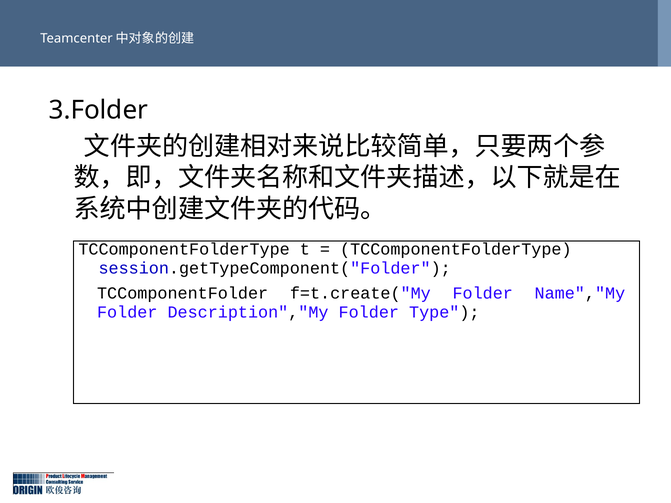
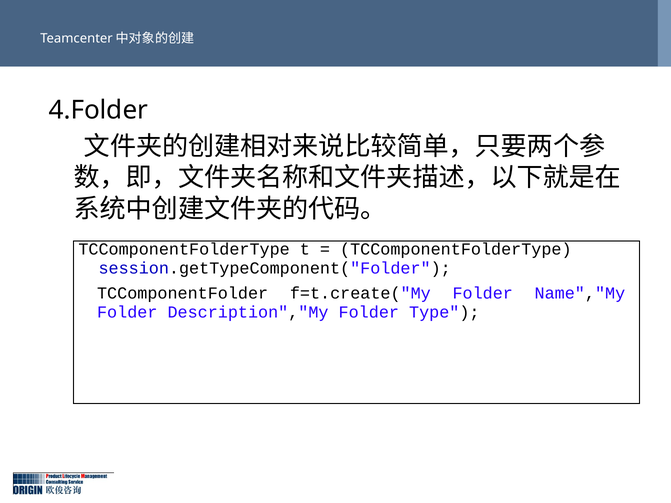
3.Folder: 3.Folder -> 4.Folder
